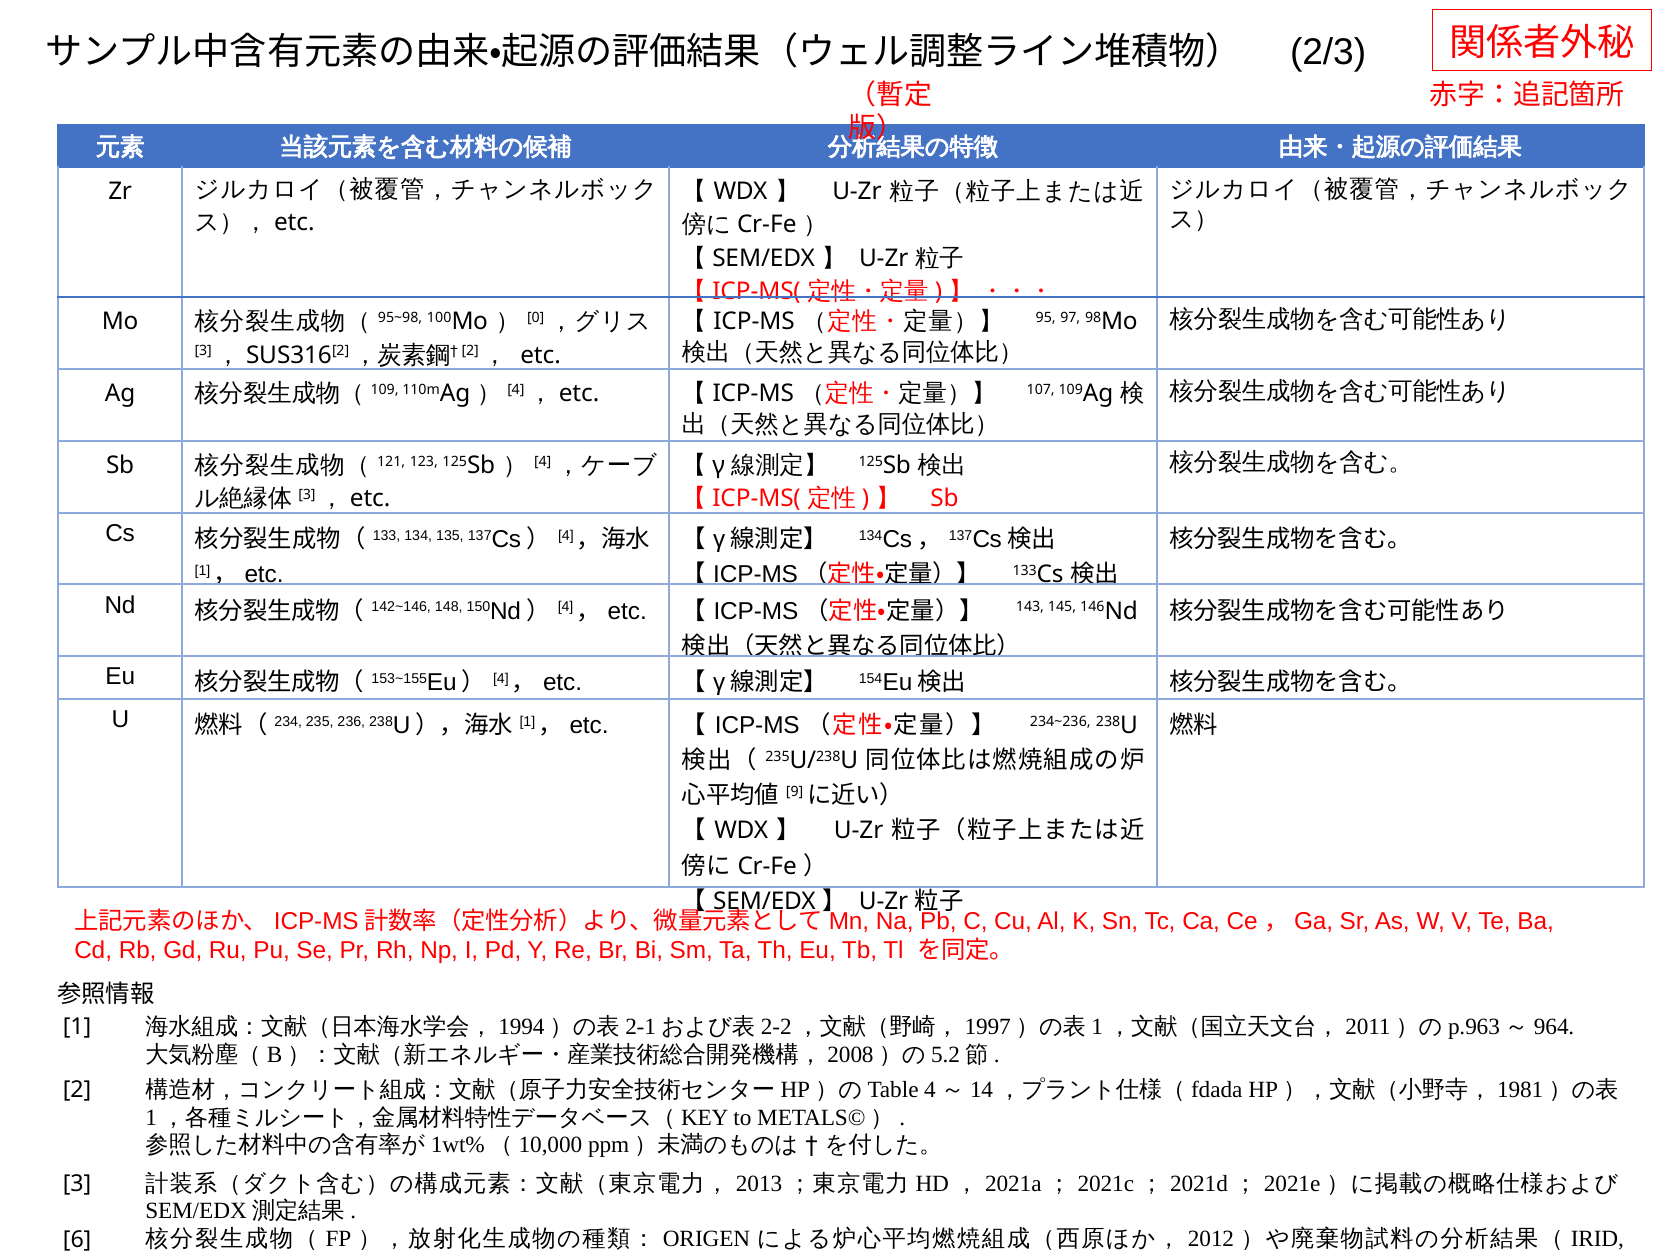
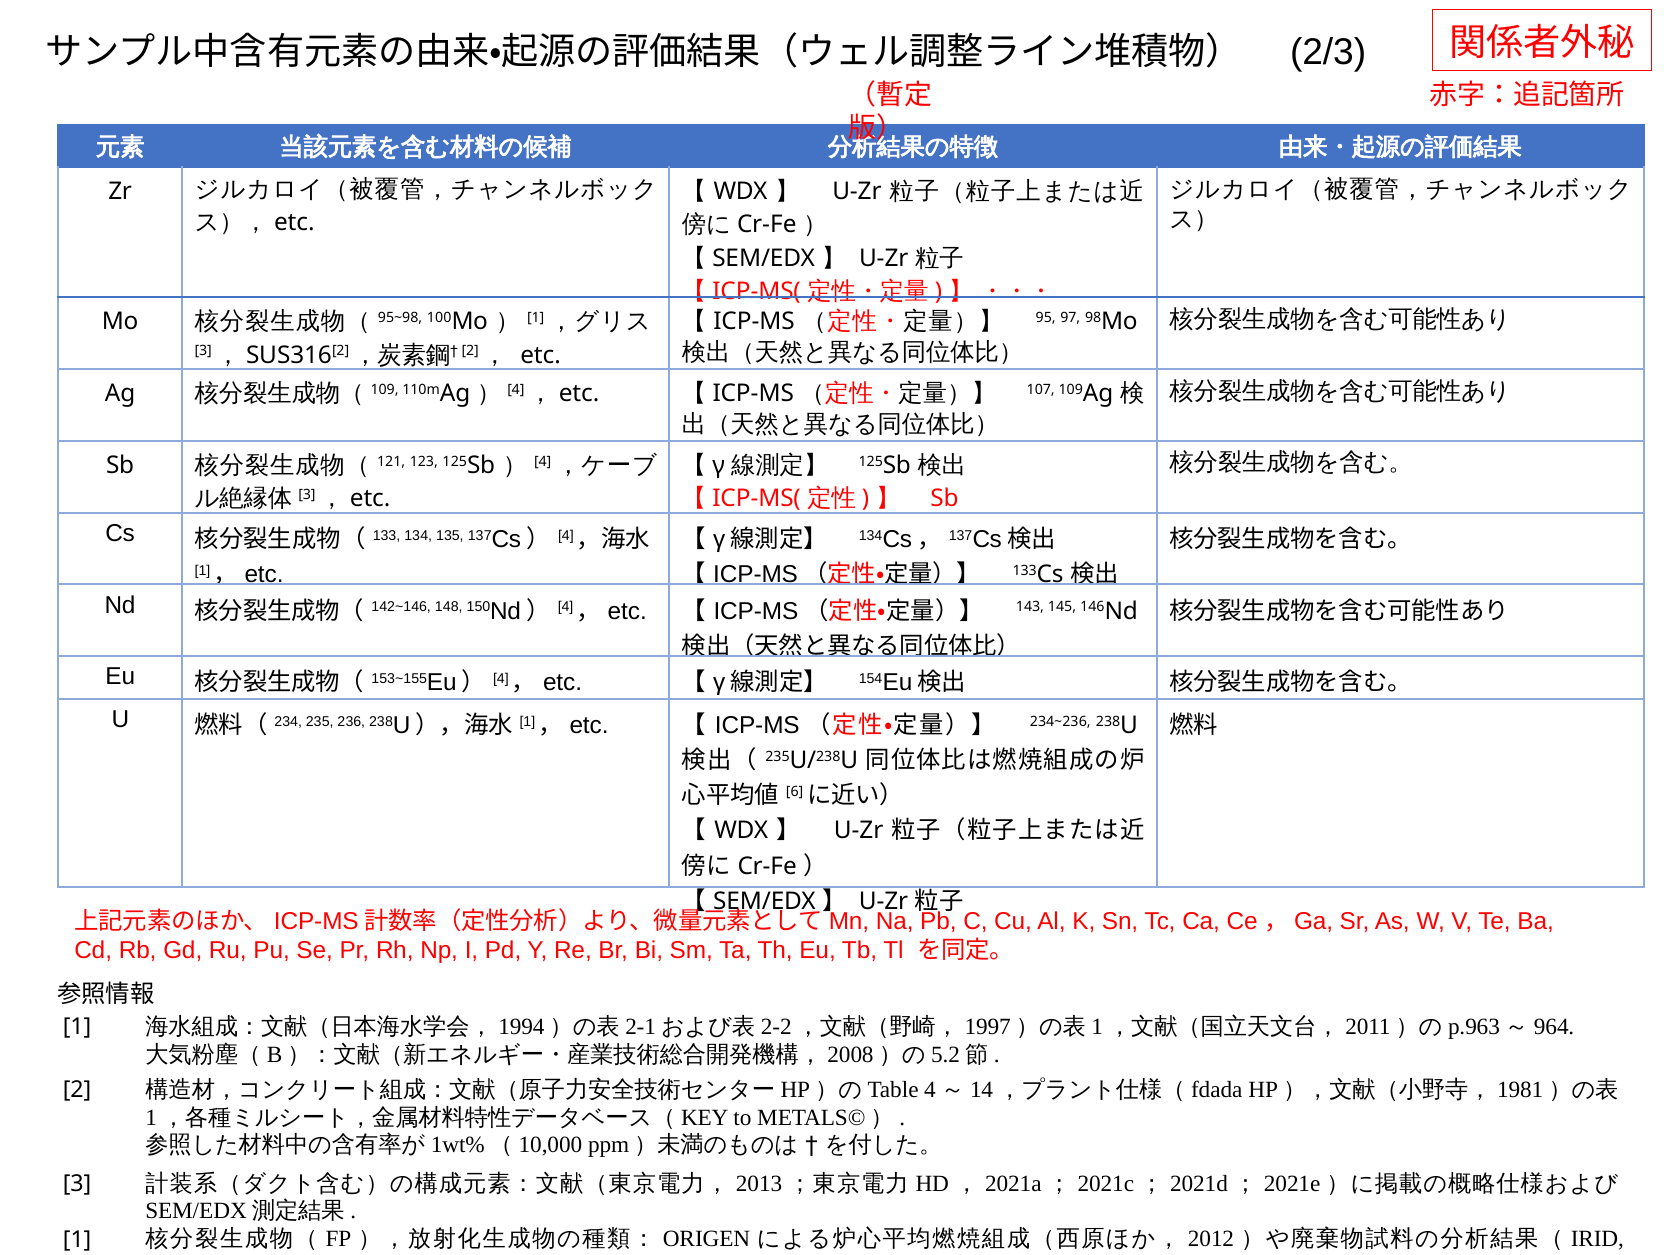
0 at (536, 318): 0 -> 1
9: 9 -> 6
6 at (77, 1239): 6 -> 1
